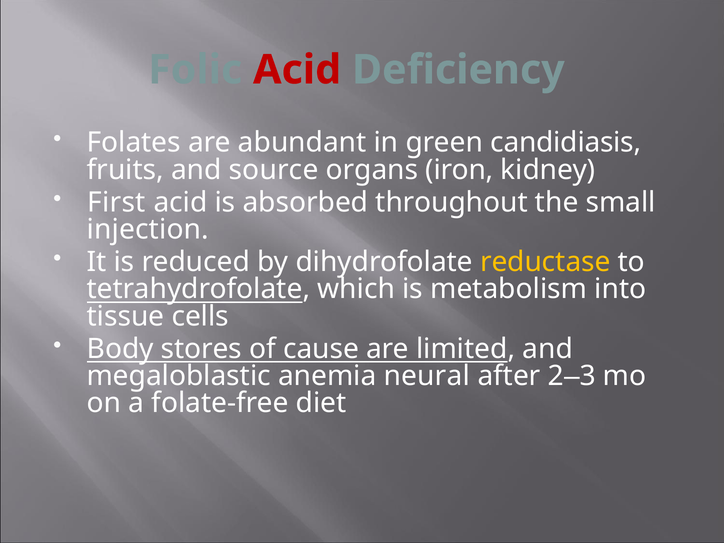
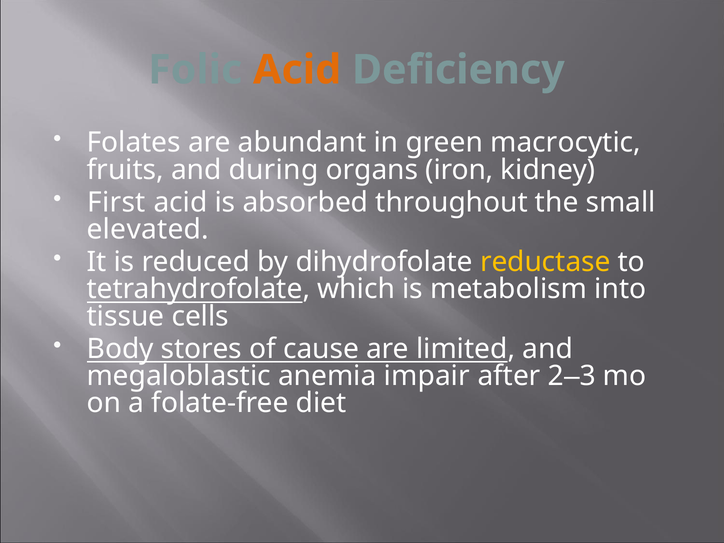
Acid at (297, 70) colour: red -> orange
candidiasis: candidiasis -> macrocytic
source: source -> during
injection: injection -> elevated
neural: neural -> impair
